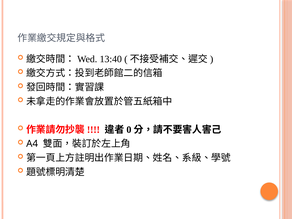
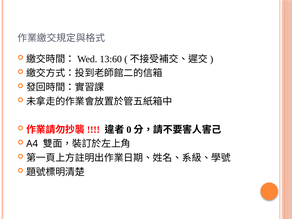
13:40: 13:40 -> 13:60
